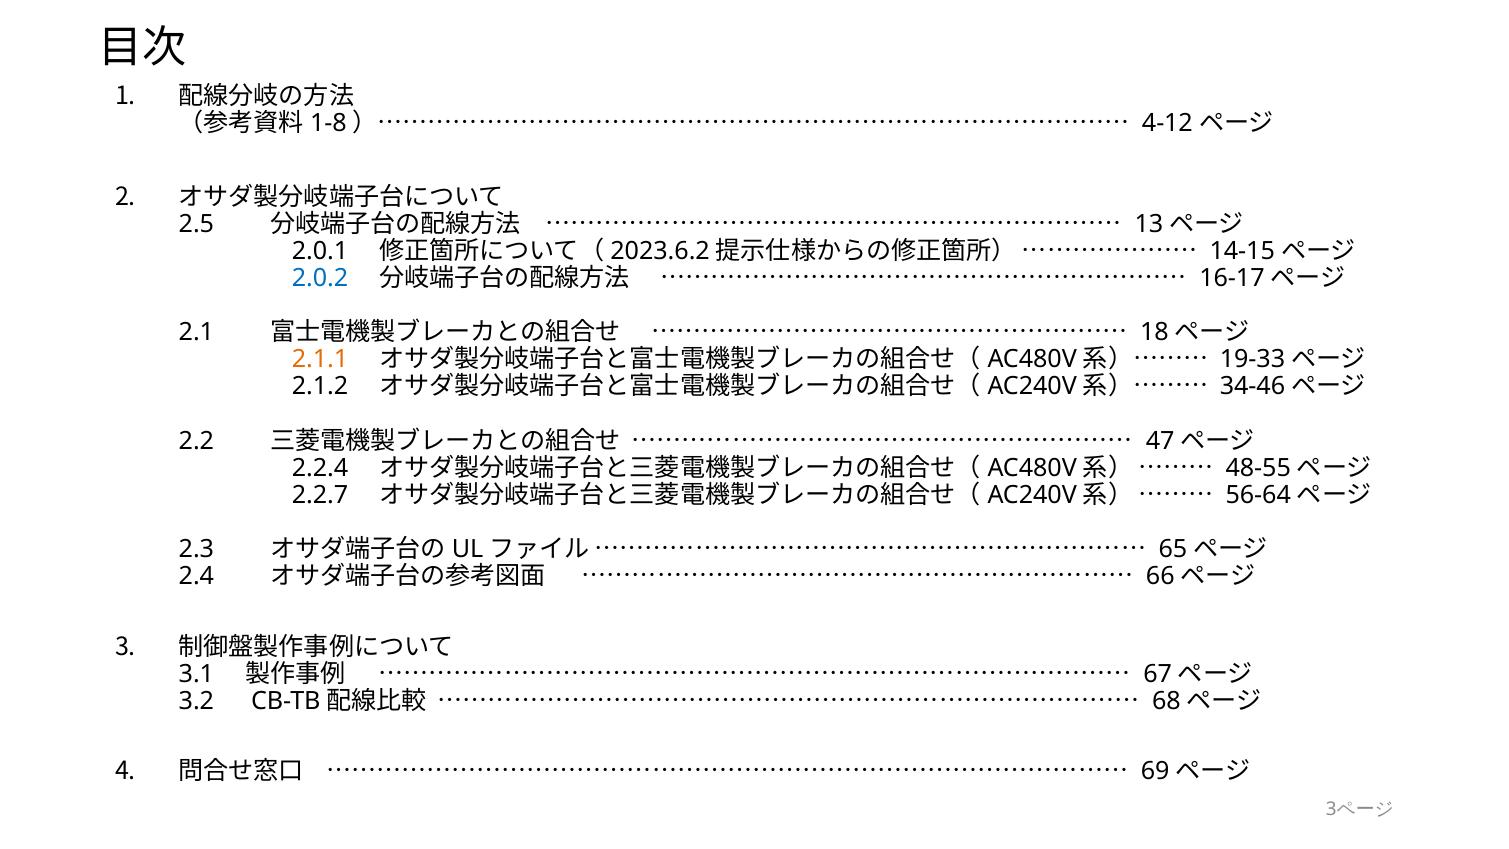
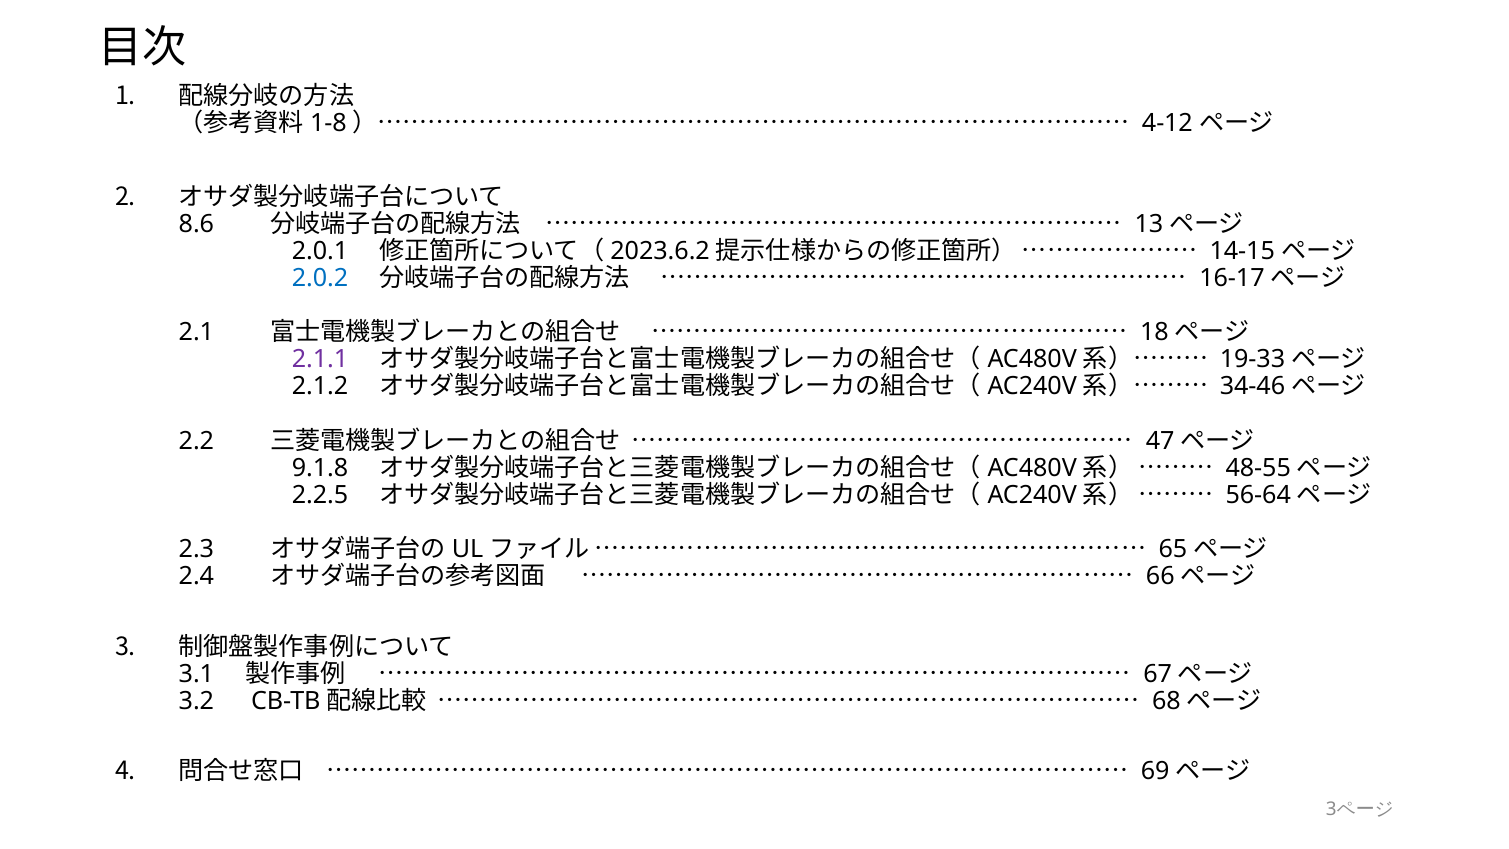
2.5: 2.5 -> 8.6
2.1.1 colour: orange -> purple
2.2.4: 2.2.4 -> 9.1.8
2.2.7: 2.2.7 -> 2.2.5
